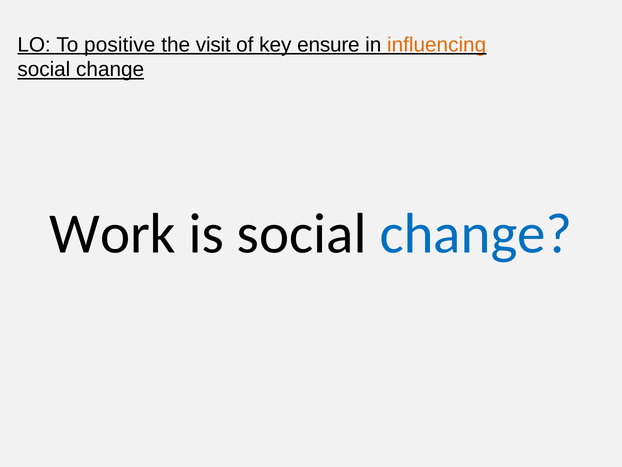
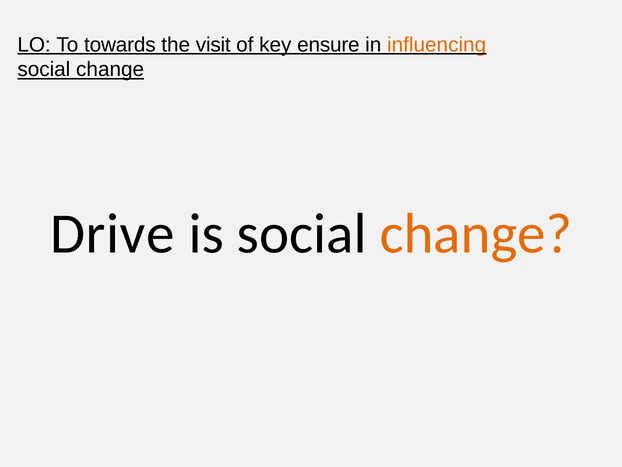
positive: positive -> towards
Work: Work -> Drive
change at (476, 233) colour: blue -> orange
